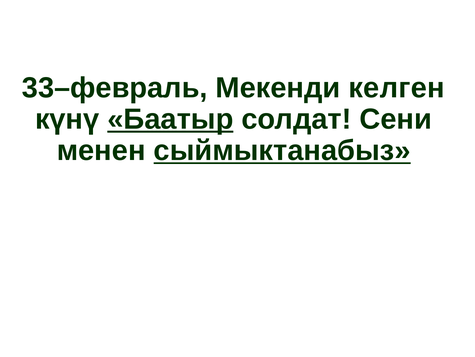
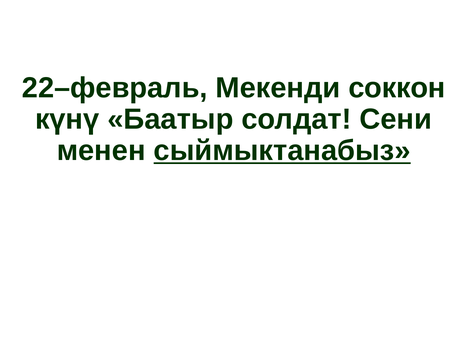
33–февраль: 33–февраль -> 22–февраль
келген: келген -> соккон
Баатыр underline: present -> none
